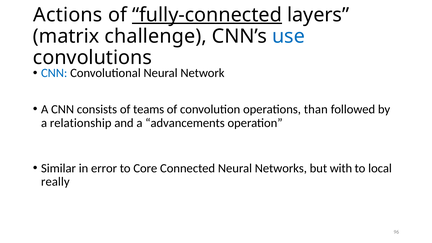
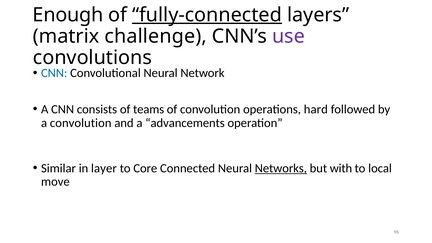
Actions: Actions -> Enough
use colour: blue -> purple
than: than -> hard
a relationship: relationship -> convolution
error: error -> layer
Networks underline: none -> present
really: really -> move
